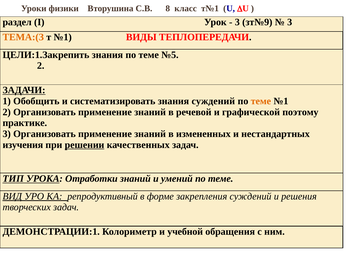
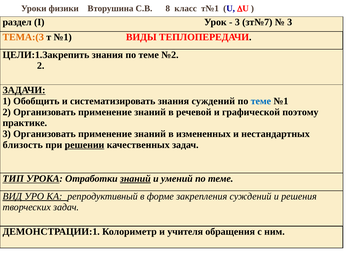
зт№9: зт№9 -> зт№7
№5: №5 -> №2
теме at (261, 101) colour: orange -> blue
изучения: изучения -> близость
знаний at (135, 178) underline: none -> present
учебной: учебной -> учителя
